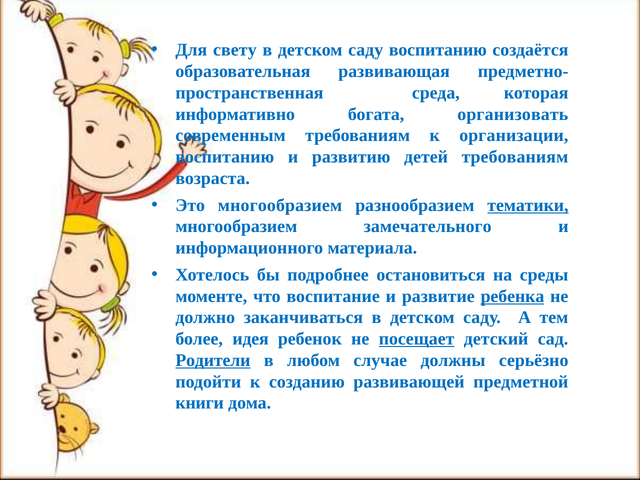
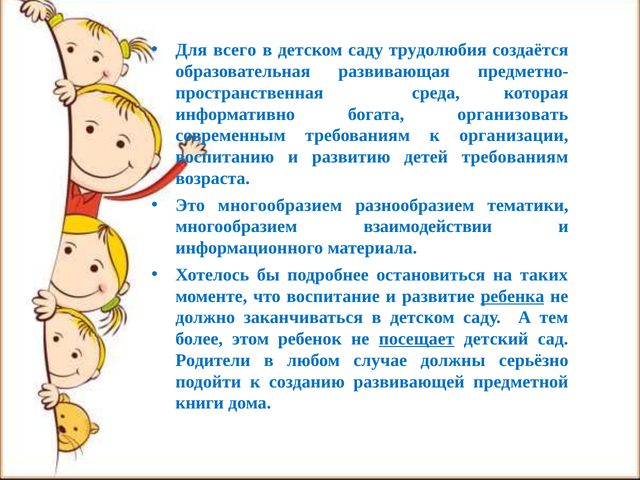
свету: свету -> всего
саду воспитанию: воспитанию -> трудолюбия
тематики underline: present -> none
замечательного: замечательного -> взаимодействии
среды: среды -> таких
идея: идея -> этом
Родители underline: present -> none
